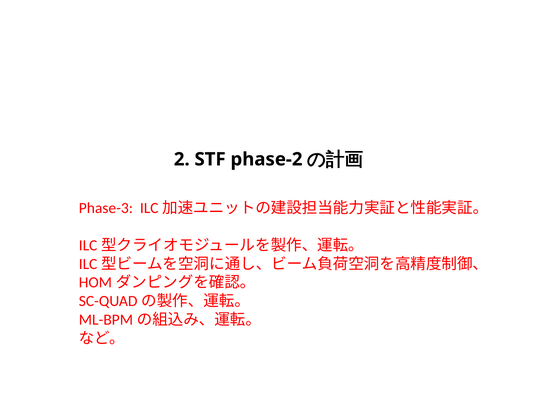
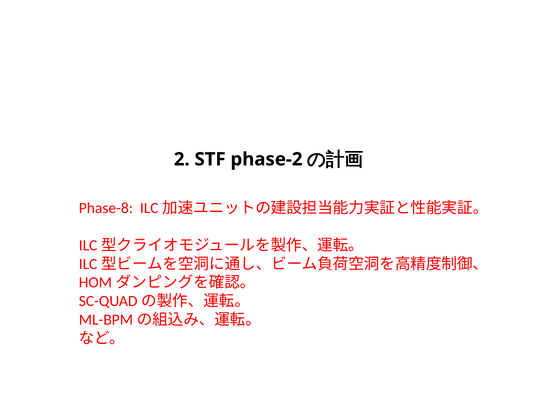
Phase-3: Phase-3 -> Phase-8
